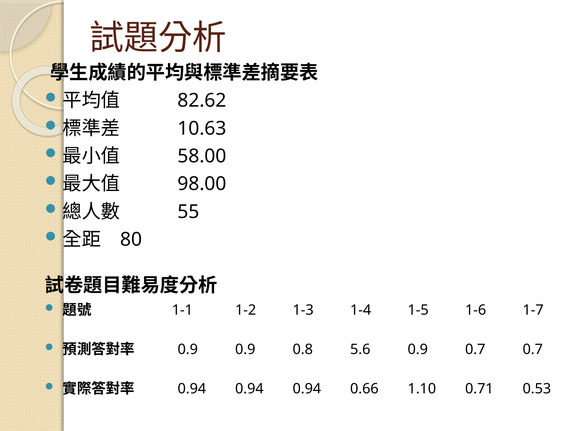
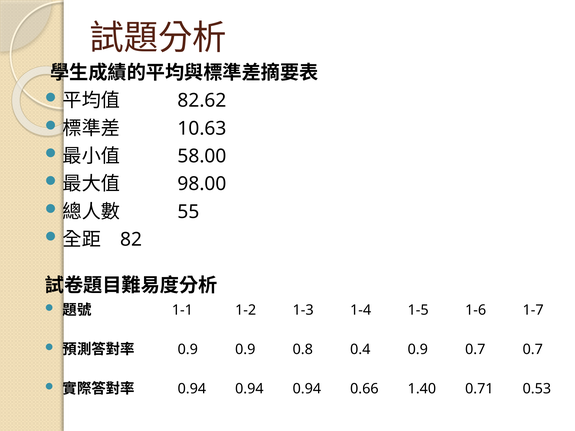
80: 80 -> 82
5.6: 5.6 -> 0.4
1.10: 1.10 -> 1.40
